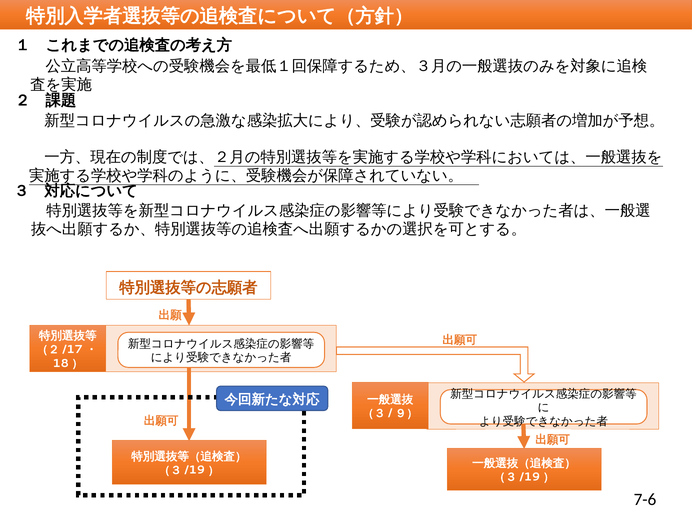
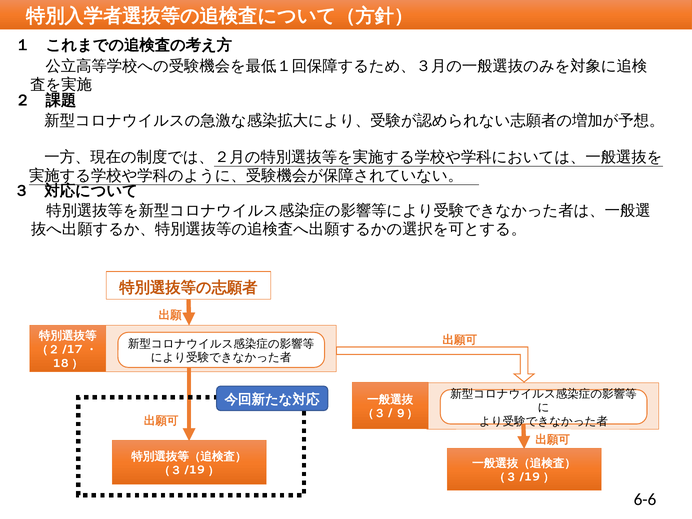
7-6: 7-6 -> 6-6
